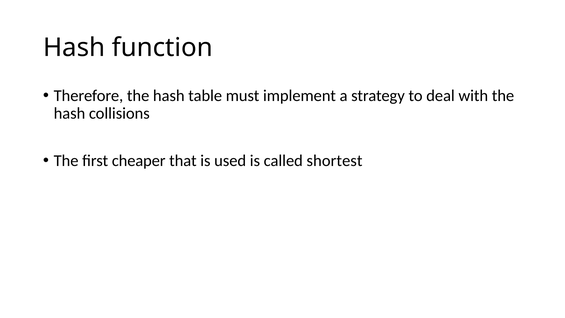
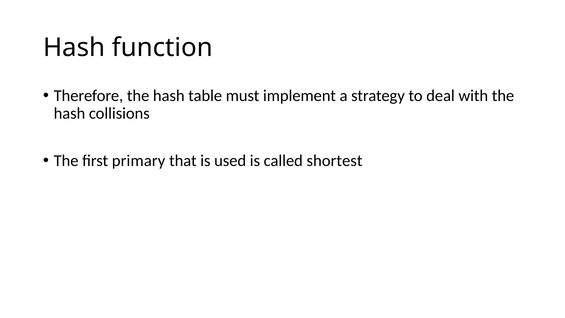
cheaper: cheaper -> primary
